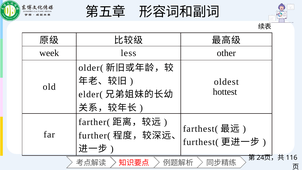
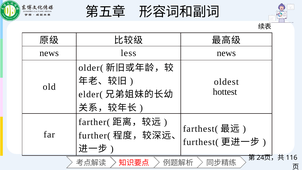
week at (49, 53): week -> news
less other: other -> news
